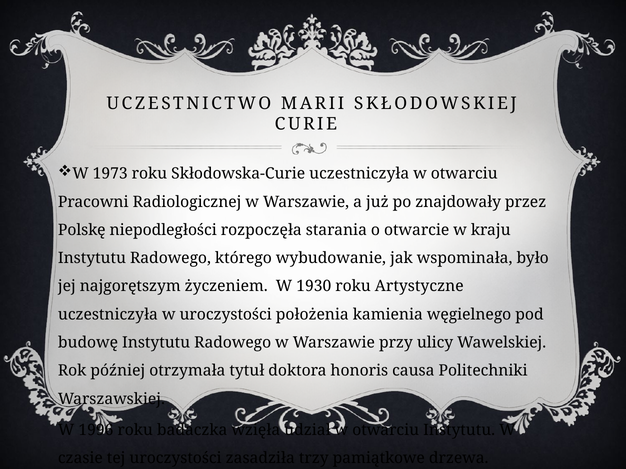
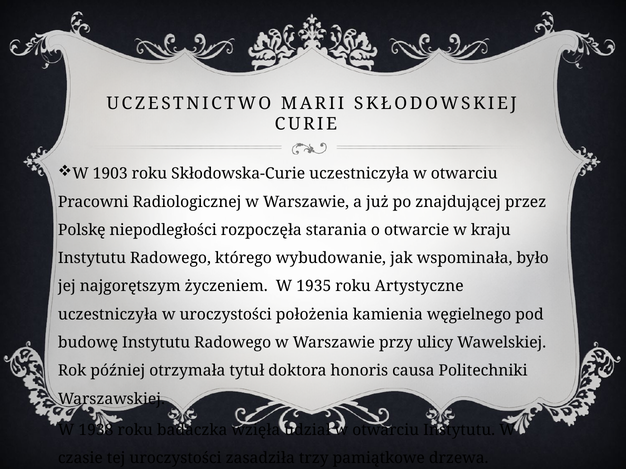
1973: 1973 -> 1903
znajdowały: znajdowały -> znajdującej
1930: 1930 -> 1935
1996: 1996 -> 1938
